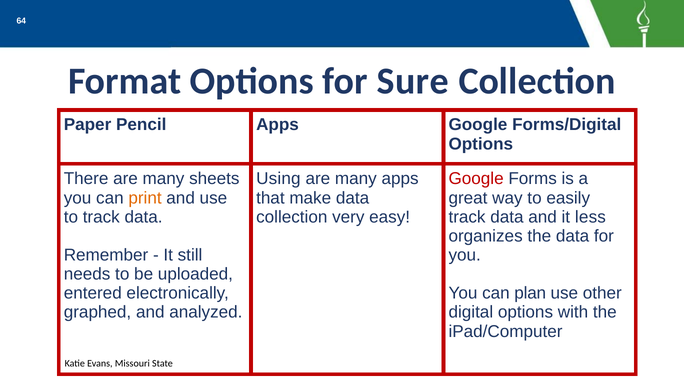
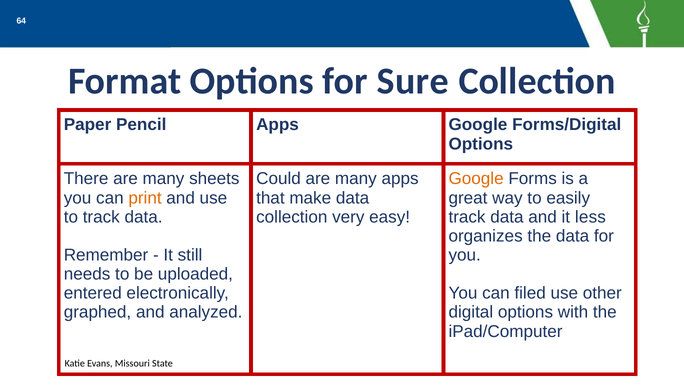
Using: Using -> Could
Google at (476, 179) colour: red -> orange
plan: plan -> filed
